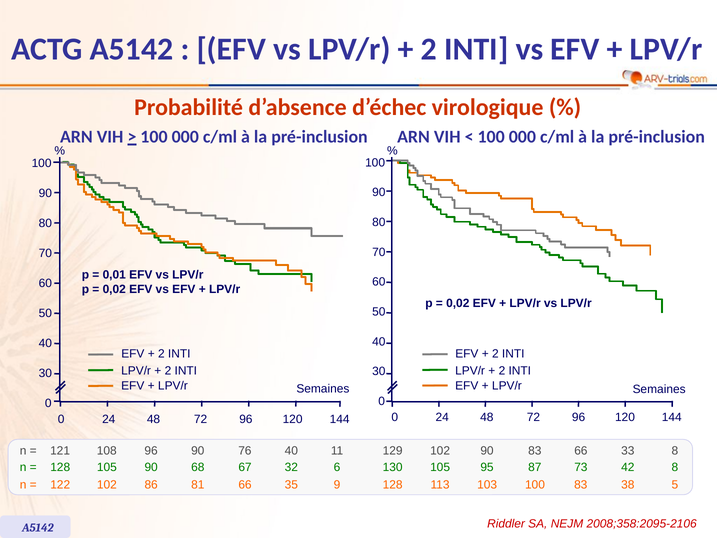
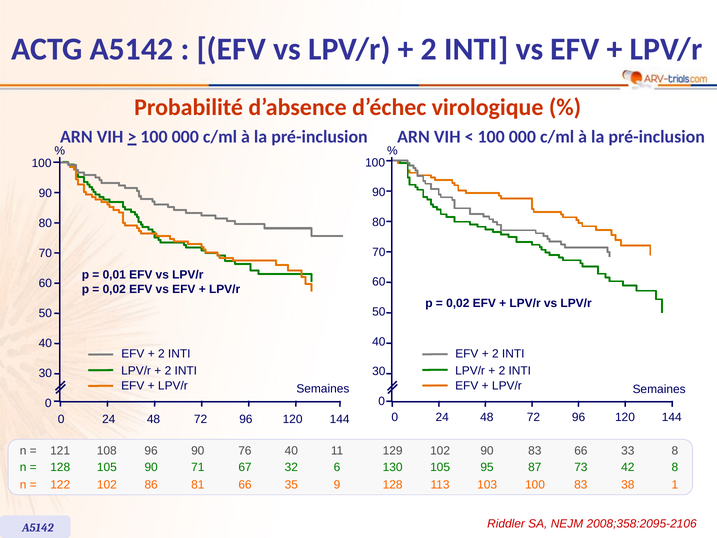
68: 68 -> 71
5: 5 -> 1
